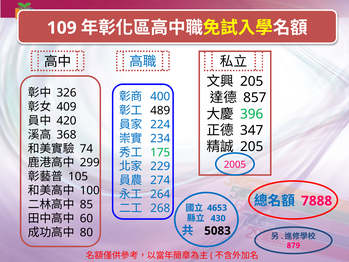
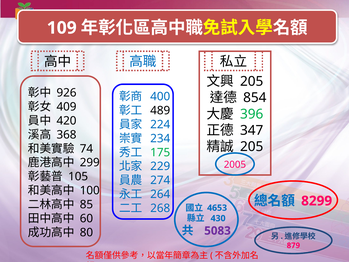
326: 326 -> 926
857: 857 -> 854
7888: 7888 -> 8299
5083 colour: black -> purple
